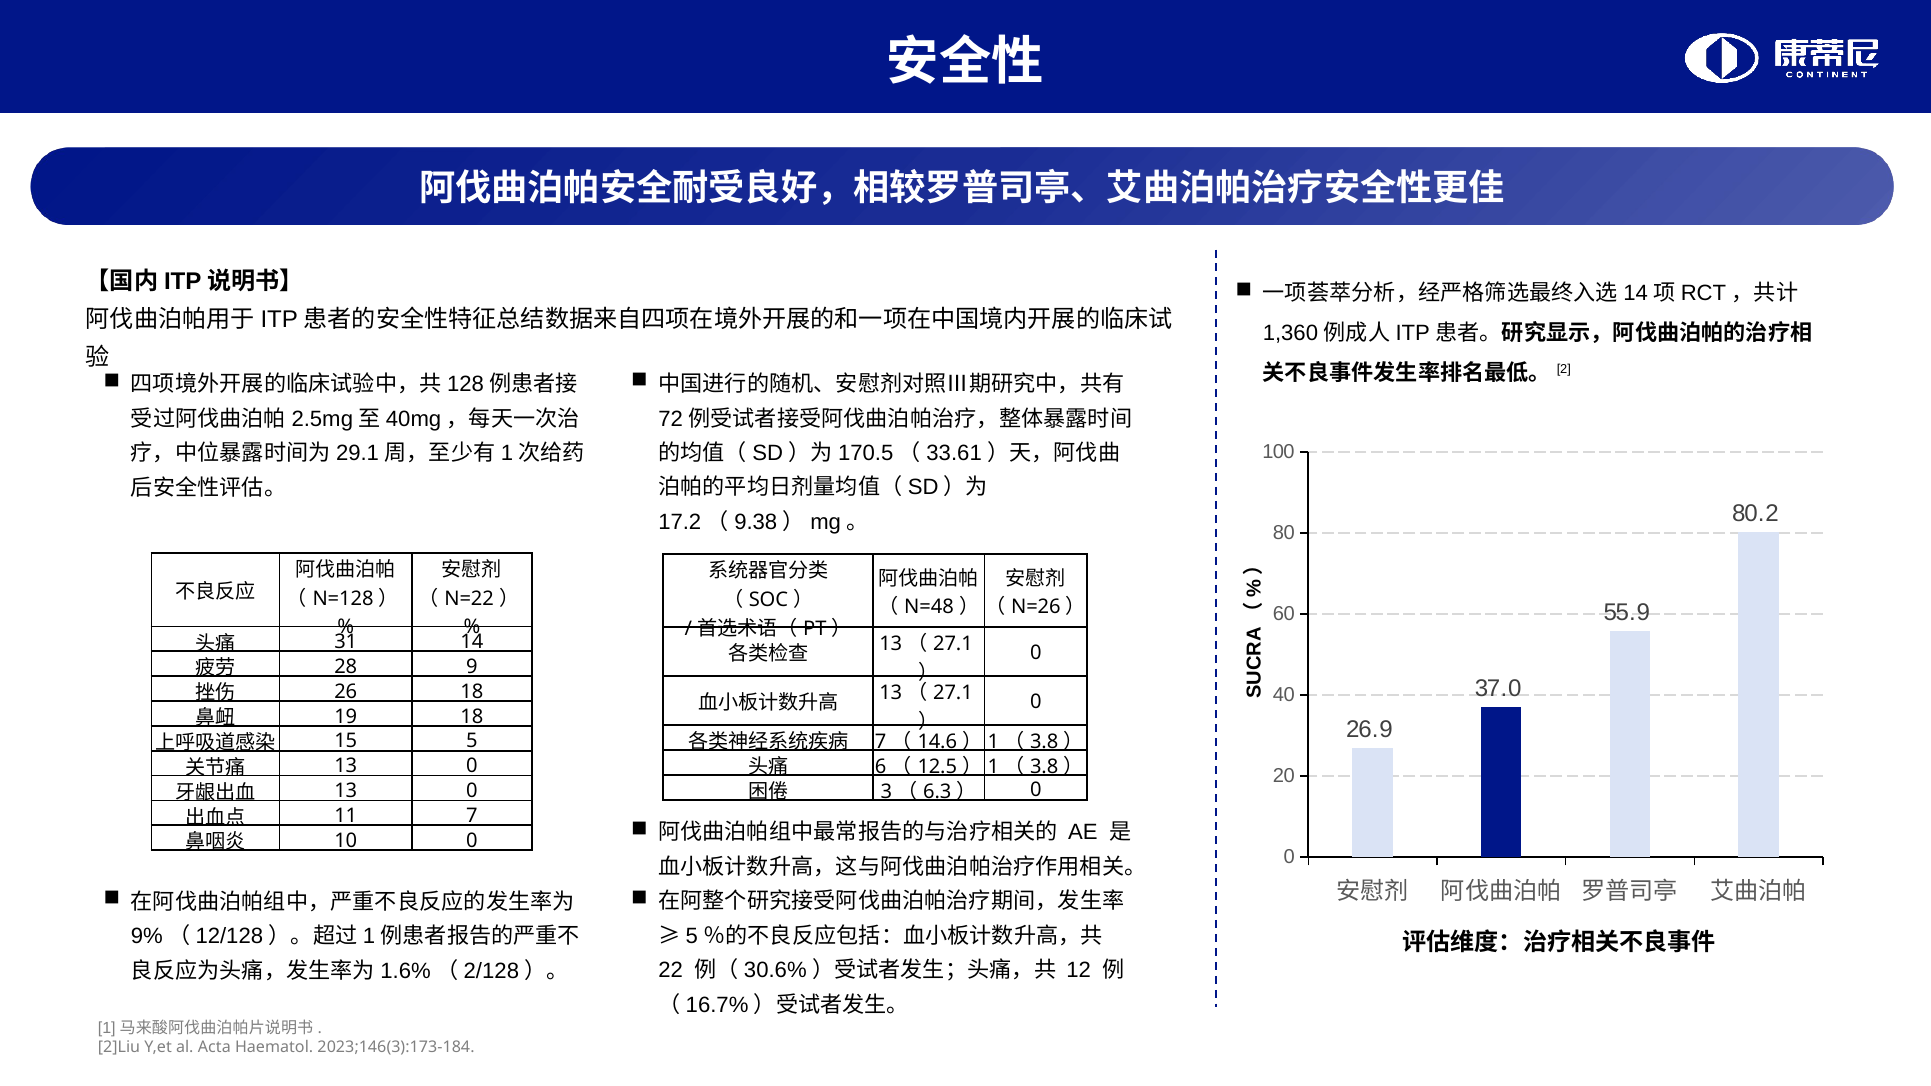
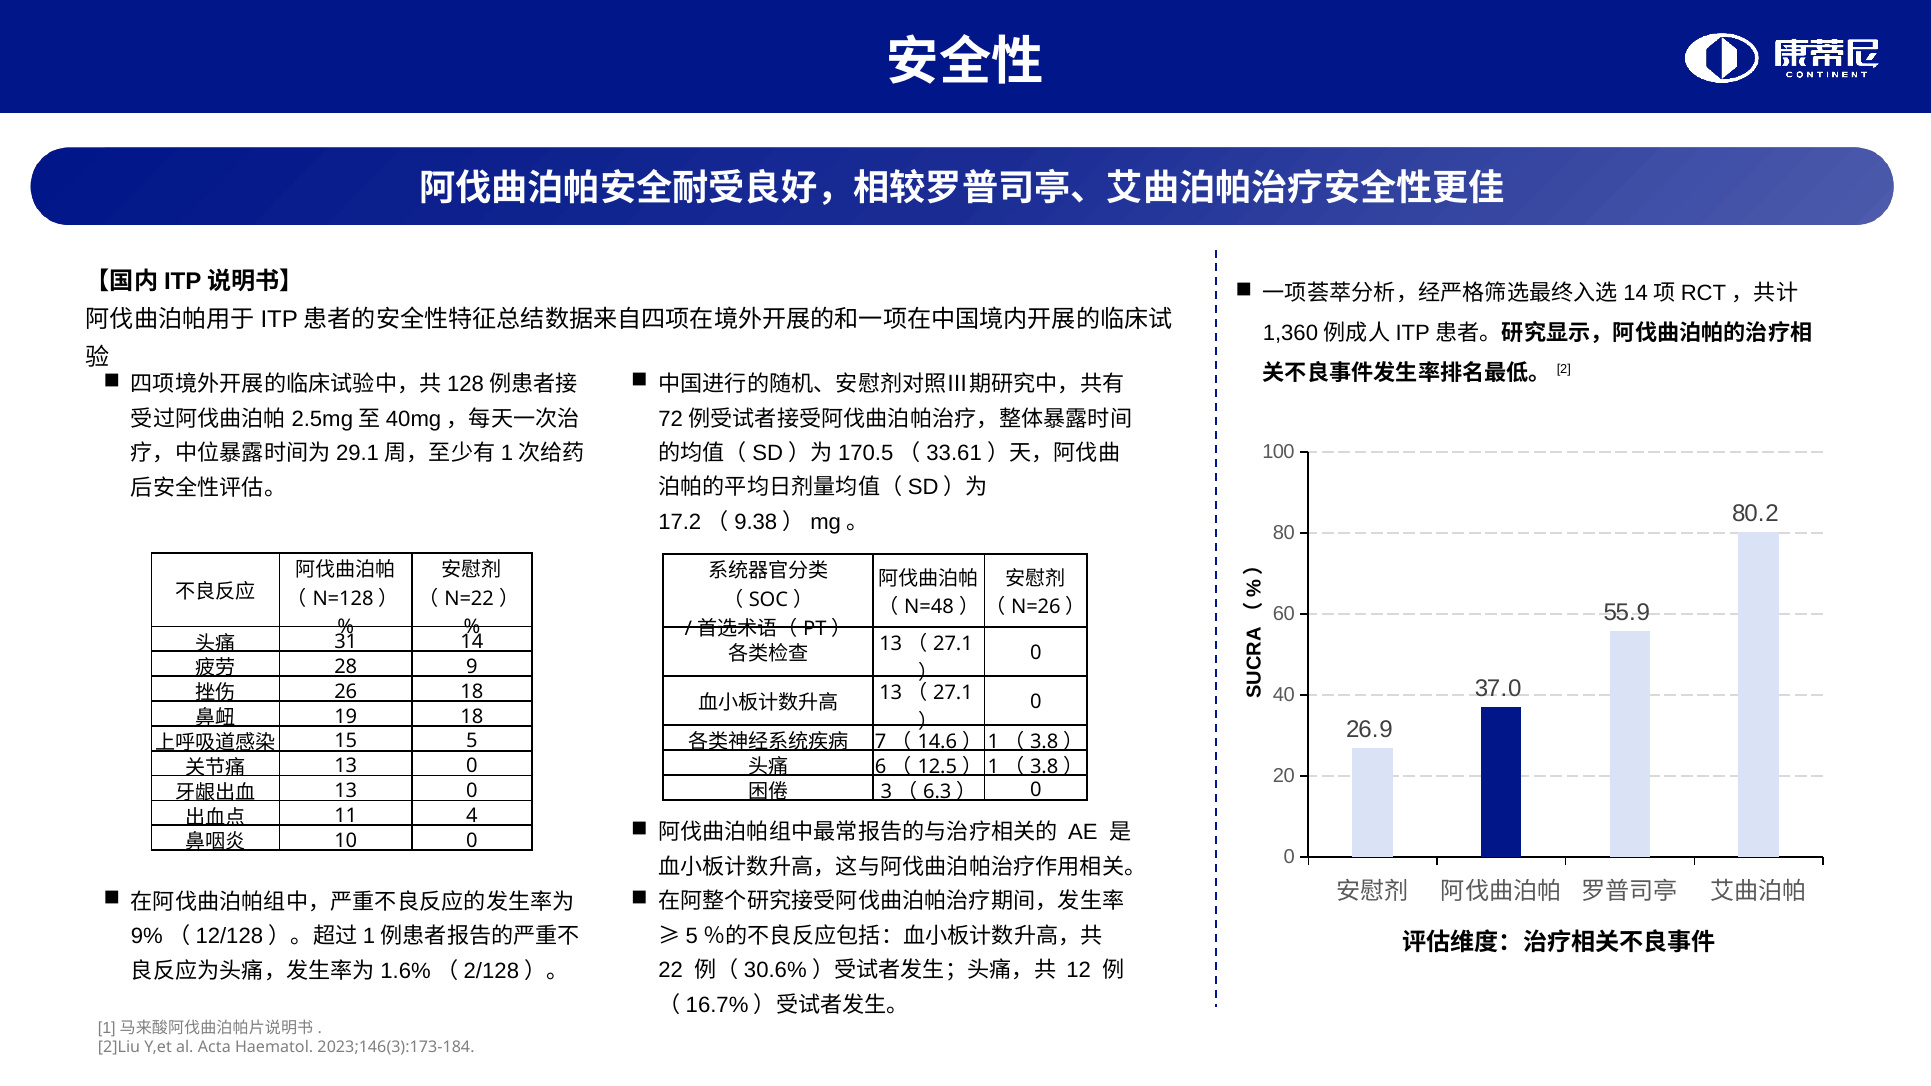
11 7: 7 -> 4
